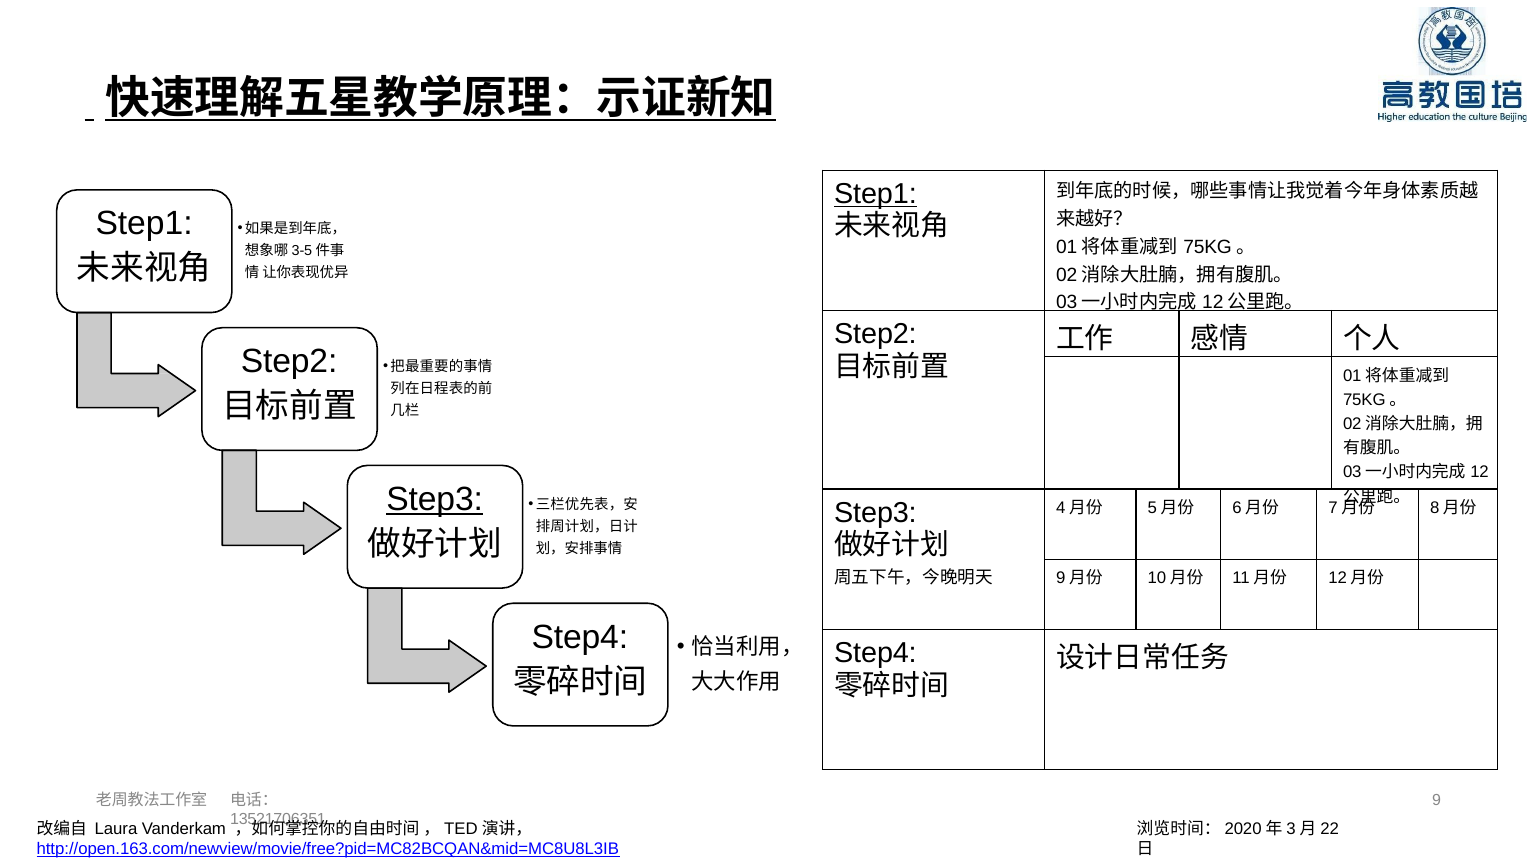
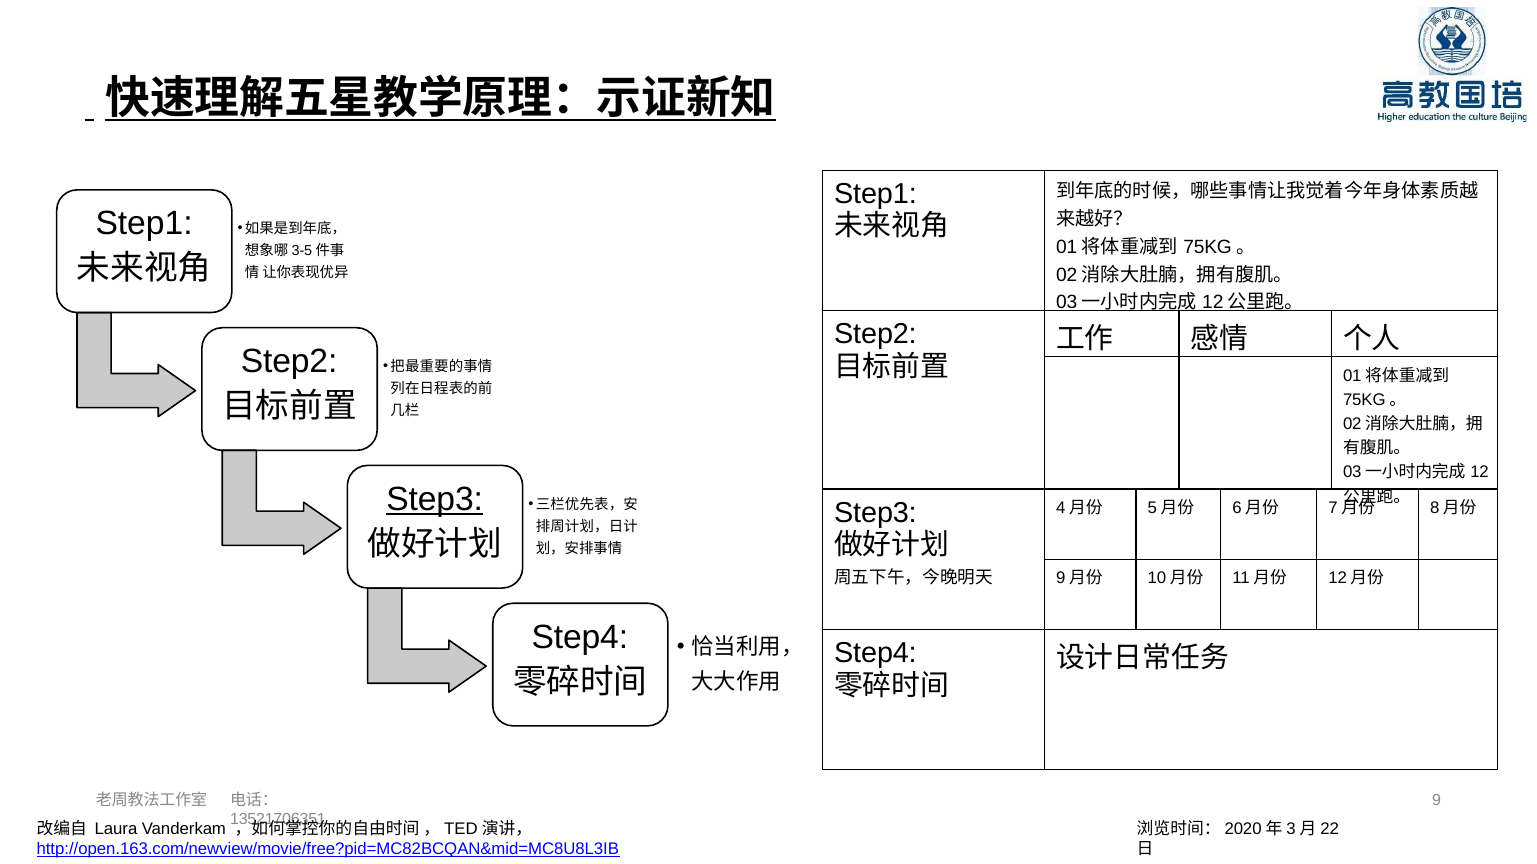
Step1 at (875, 194) underline: present -> none
